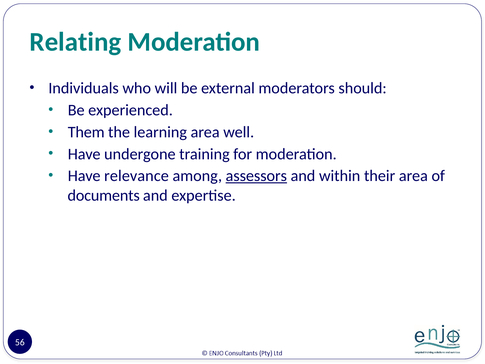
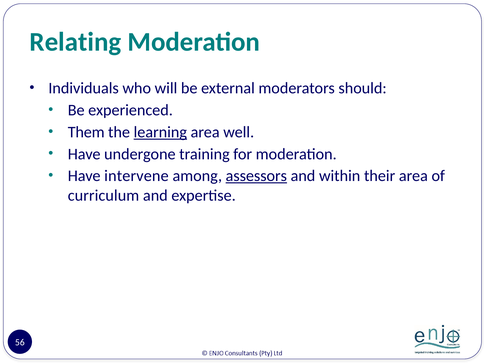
learning underline: none -> present
relevance: relevance -> intervene
documents: documents -> curriculum
